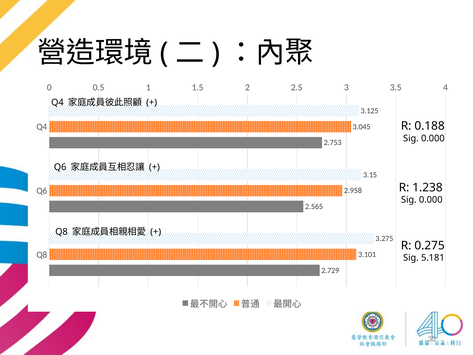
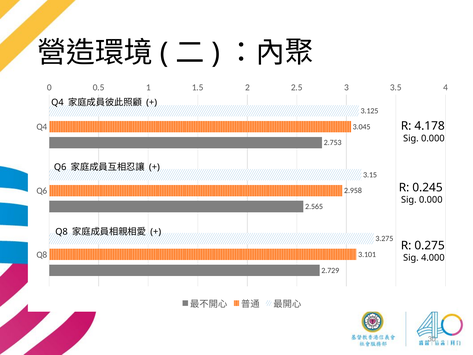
0.188: 0.188 -> 4.178
1.238: 1.238 -> 0.245
5.181: 5.181 -> 4.000
